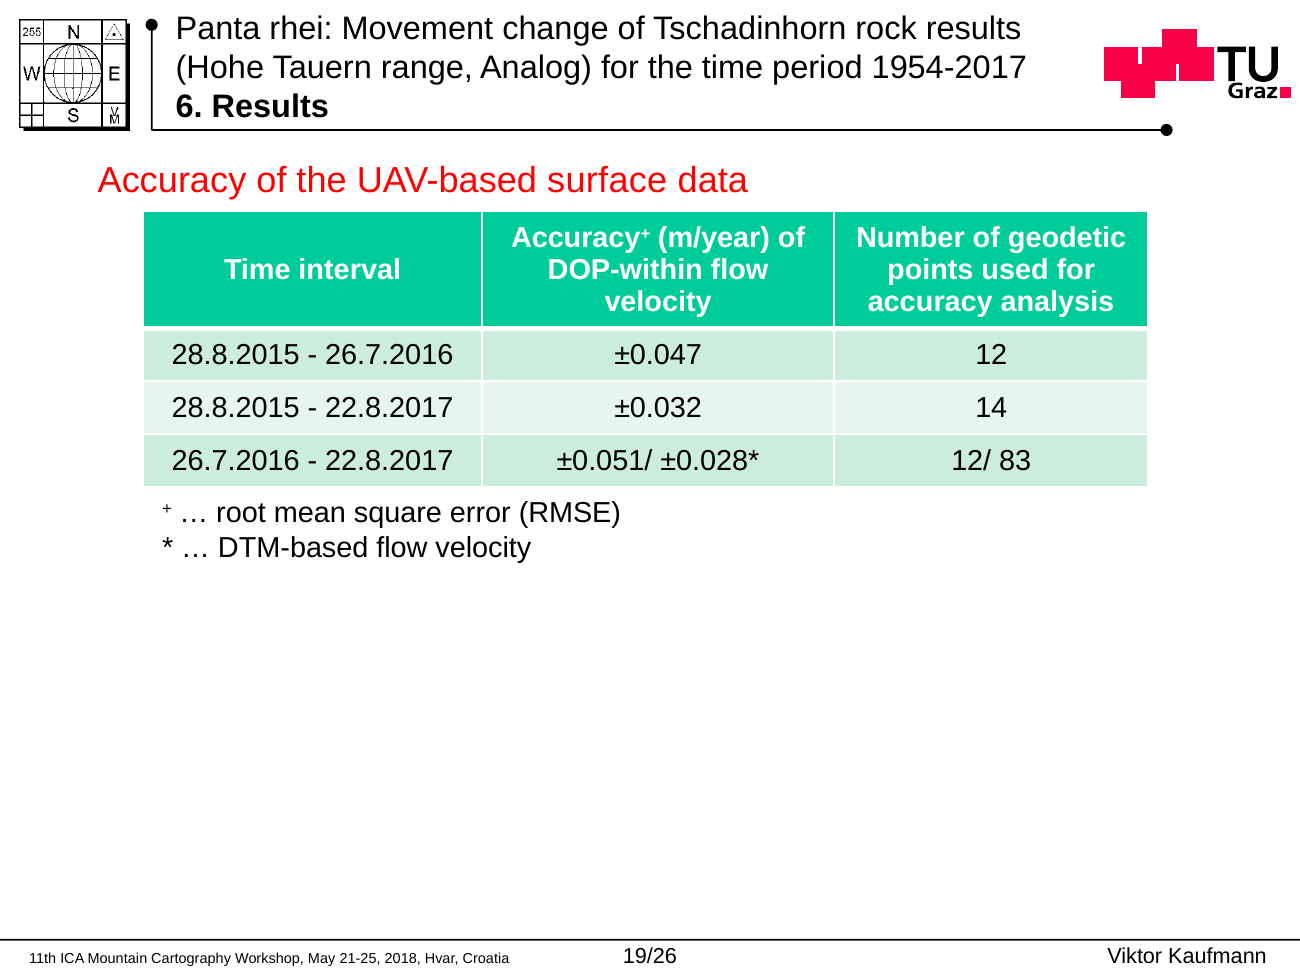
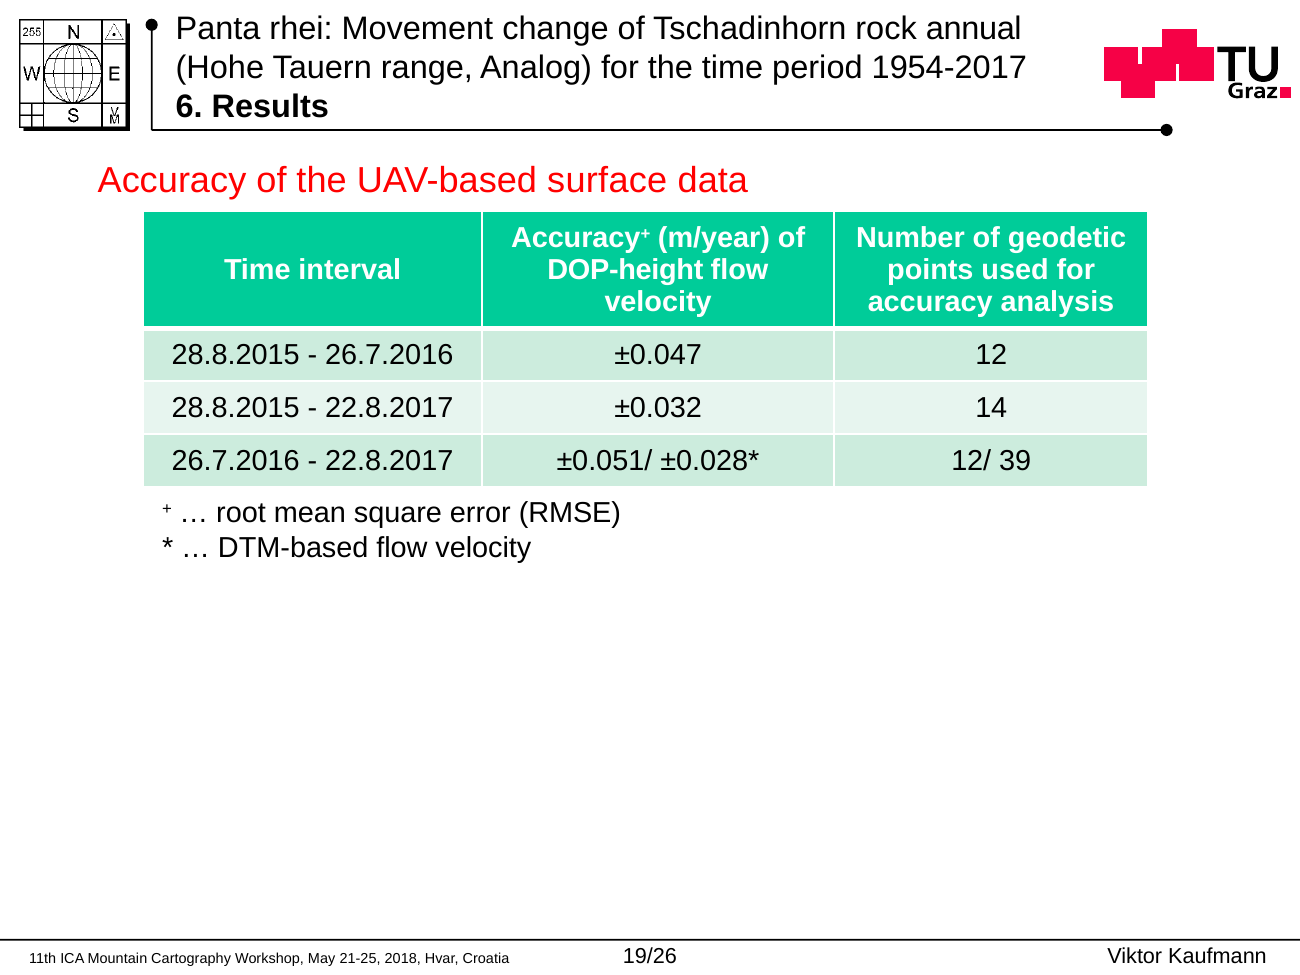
rock results: results -> annual
DOP-within: DOP-within -> DOP-height
83: 83 -> 39
